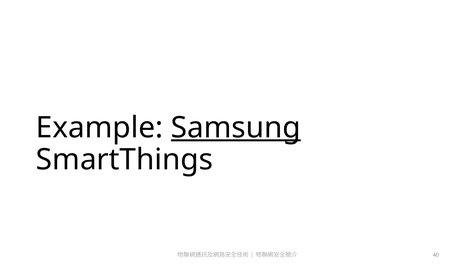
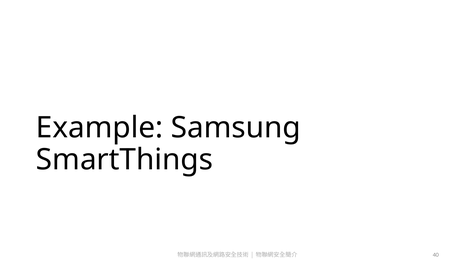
Samsung underline: present -> none
